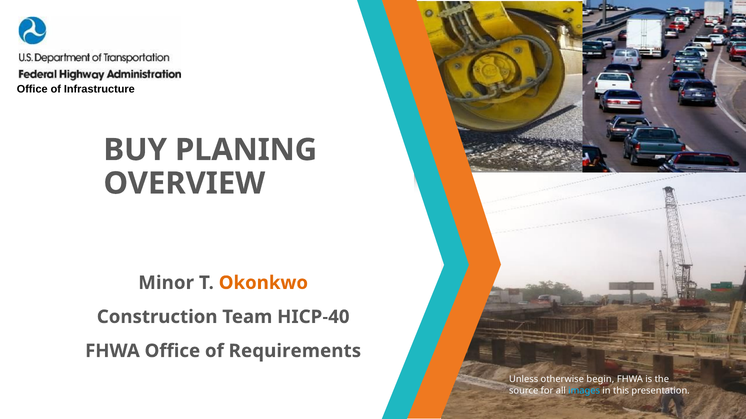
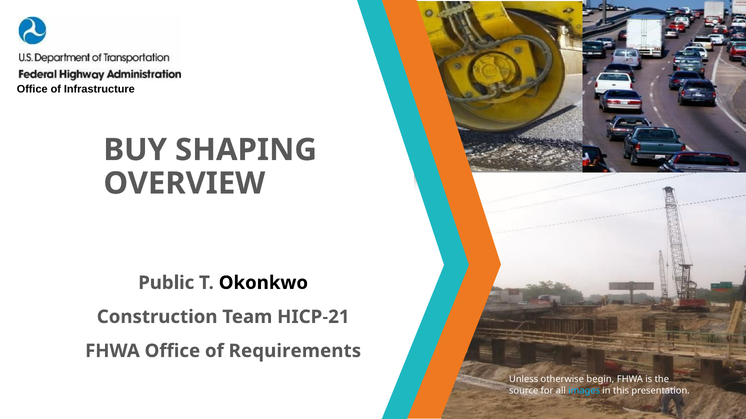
PLANING: PLANING -> SHAPING
Minor: Minor -> Public
Okonkwo colour: orange -> black
HICP-40: HICP-40 -> HICP-21
